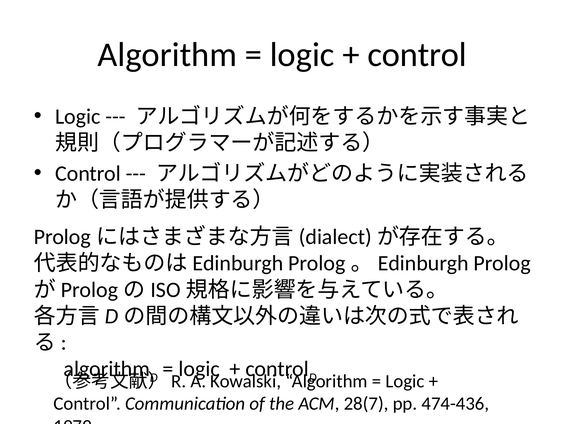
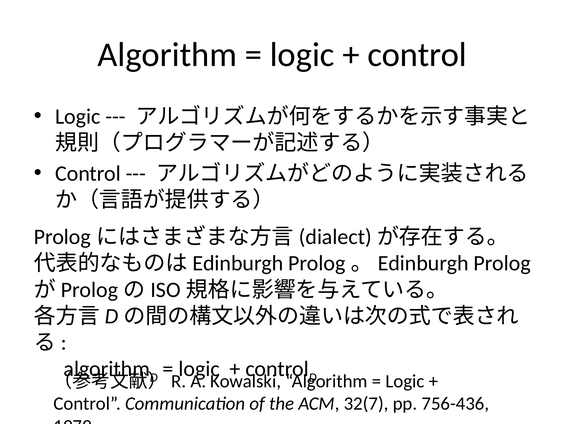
28(7: 28(7 -> 32(7
474-436: 474-436 -> 756-436
